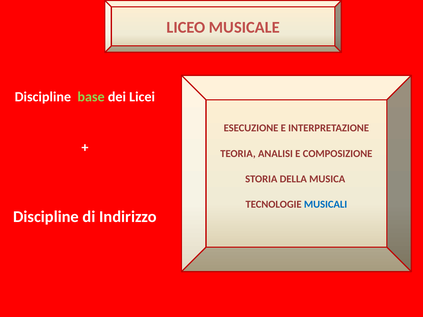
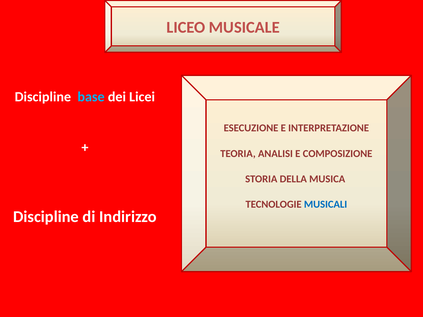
base colour: light green -> light blue
